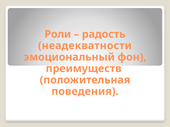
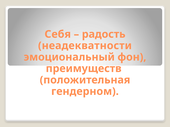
Роли: Роли -> Себя
поведения: поведения -> гендерном
